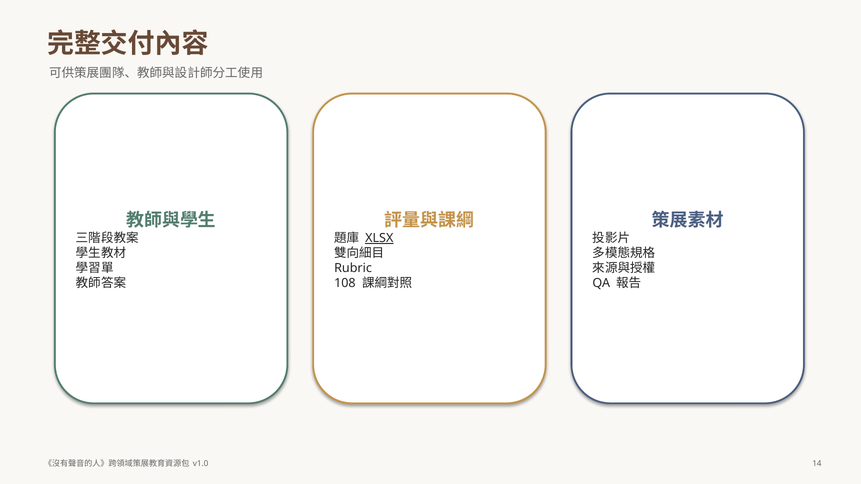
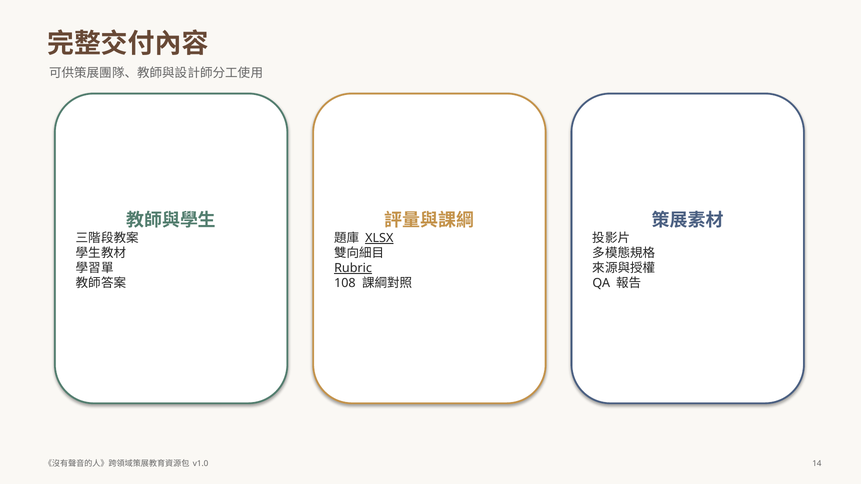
Rubric underline: none -> present
